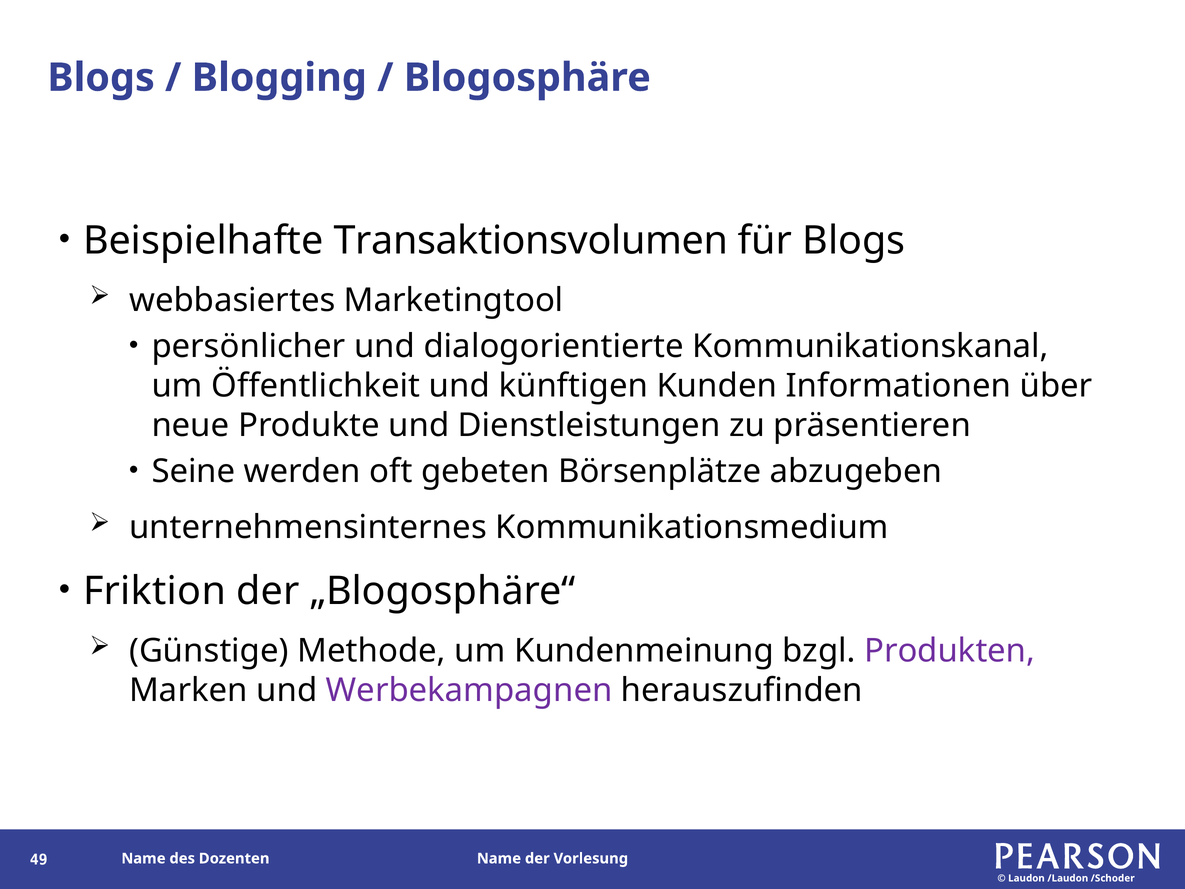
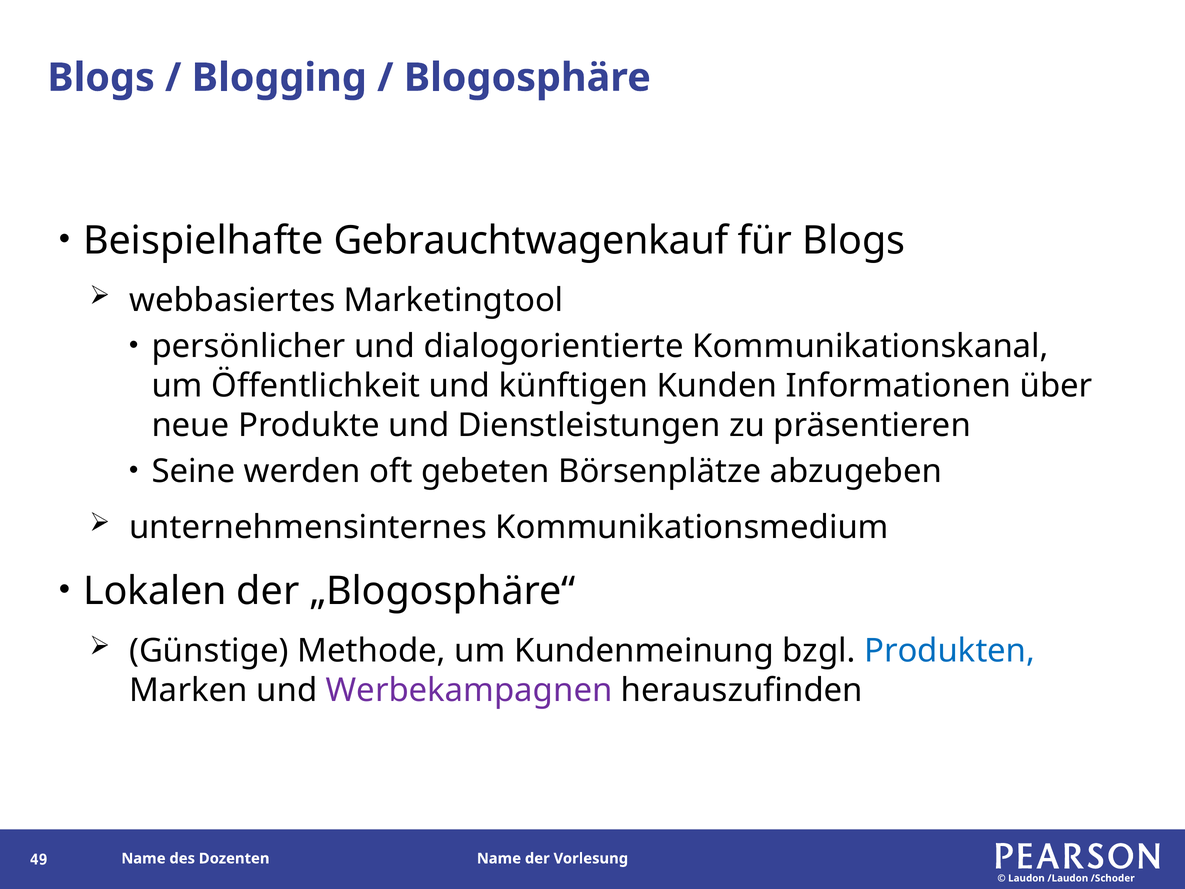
Transaktionsvolumen: Transaktionsvolumen -> Gebrauchtwagenkauf
Friktion: Friktion -> Lokalen
Produkten colour: purple -> blue
